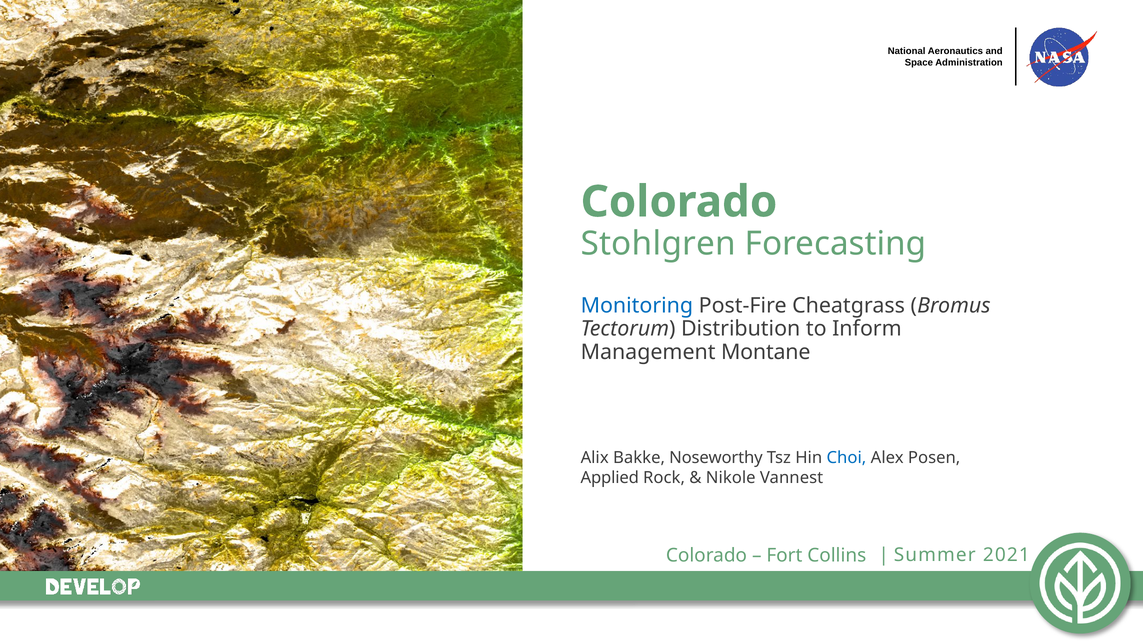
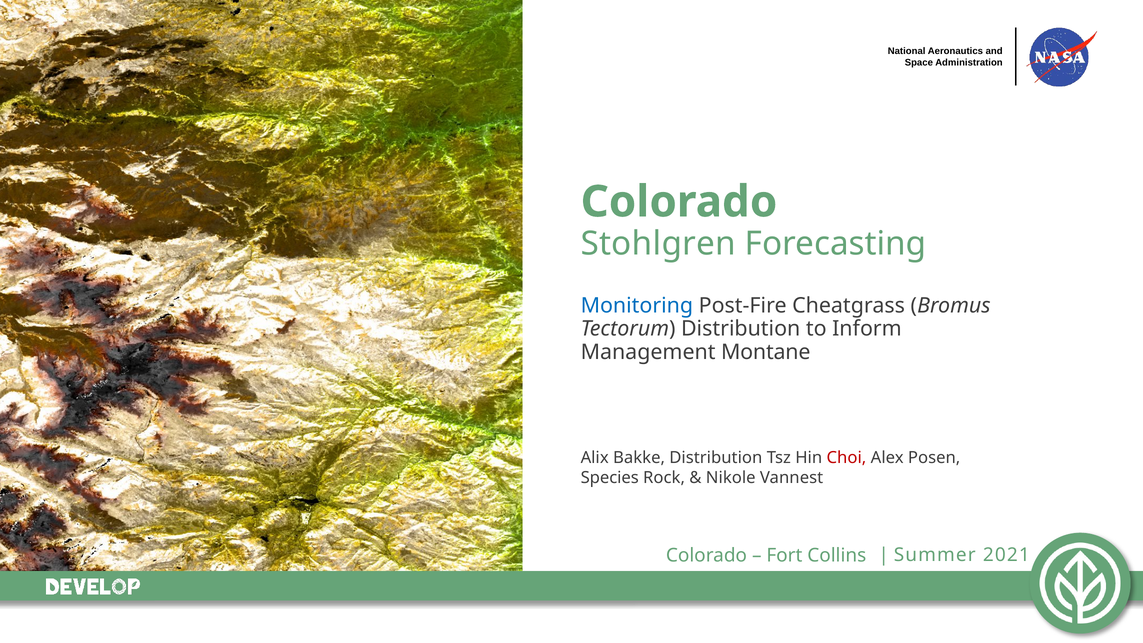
Bakke Noseworthy: Noseworthy -> Distribution
Choi colour: blue -> red
Applied: Applied -> Species
